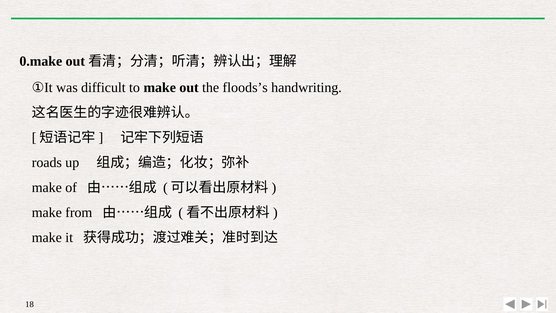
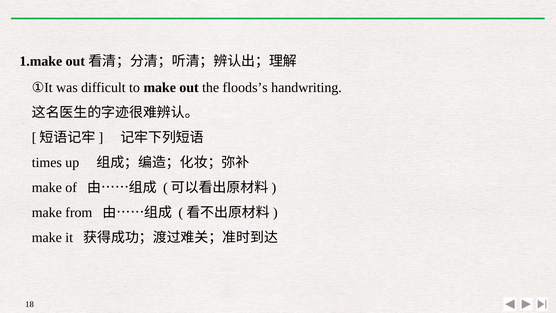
0.make: 0.make -> 1.make
roads: roads -> times
